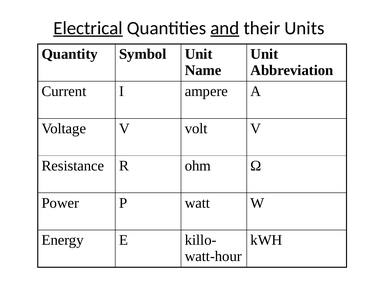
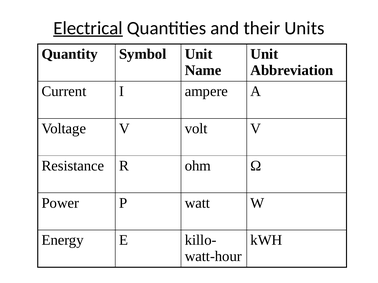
and underline: present -> none
